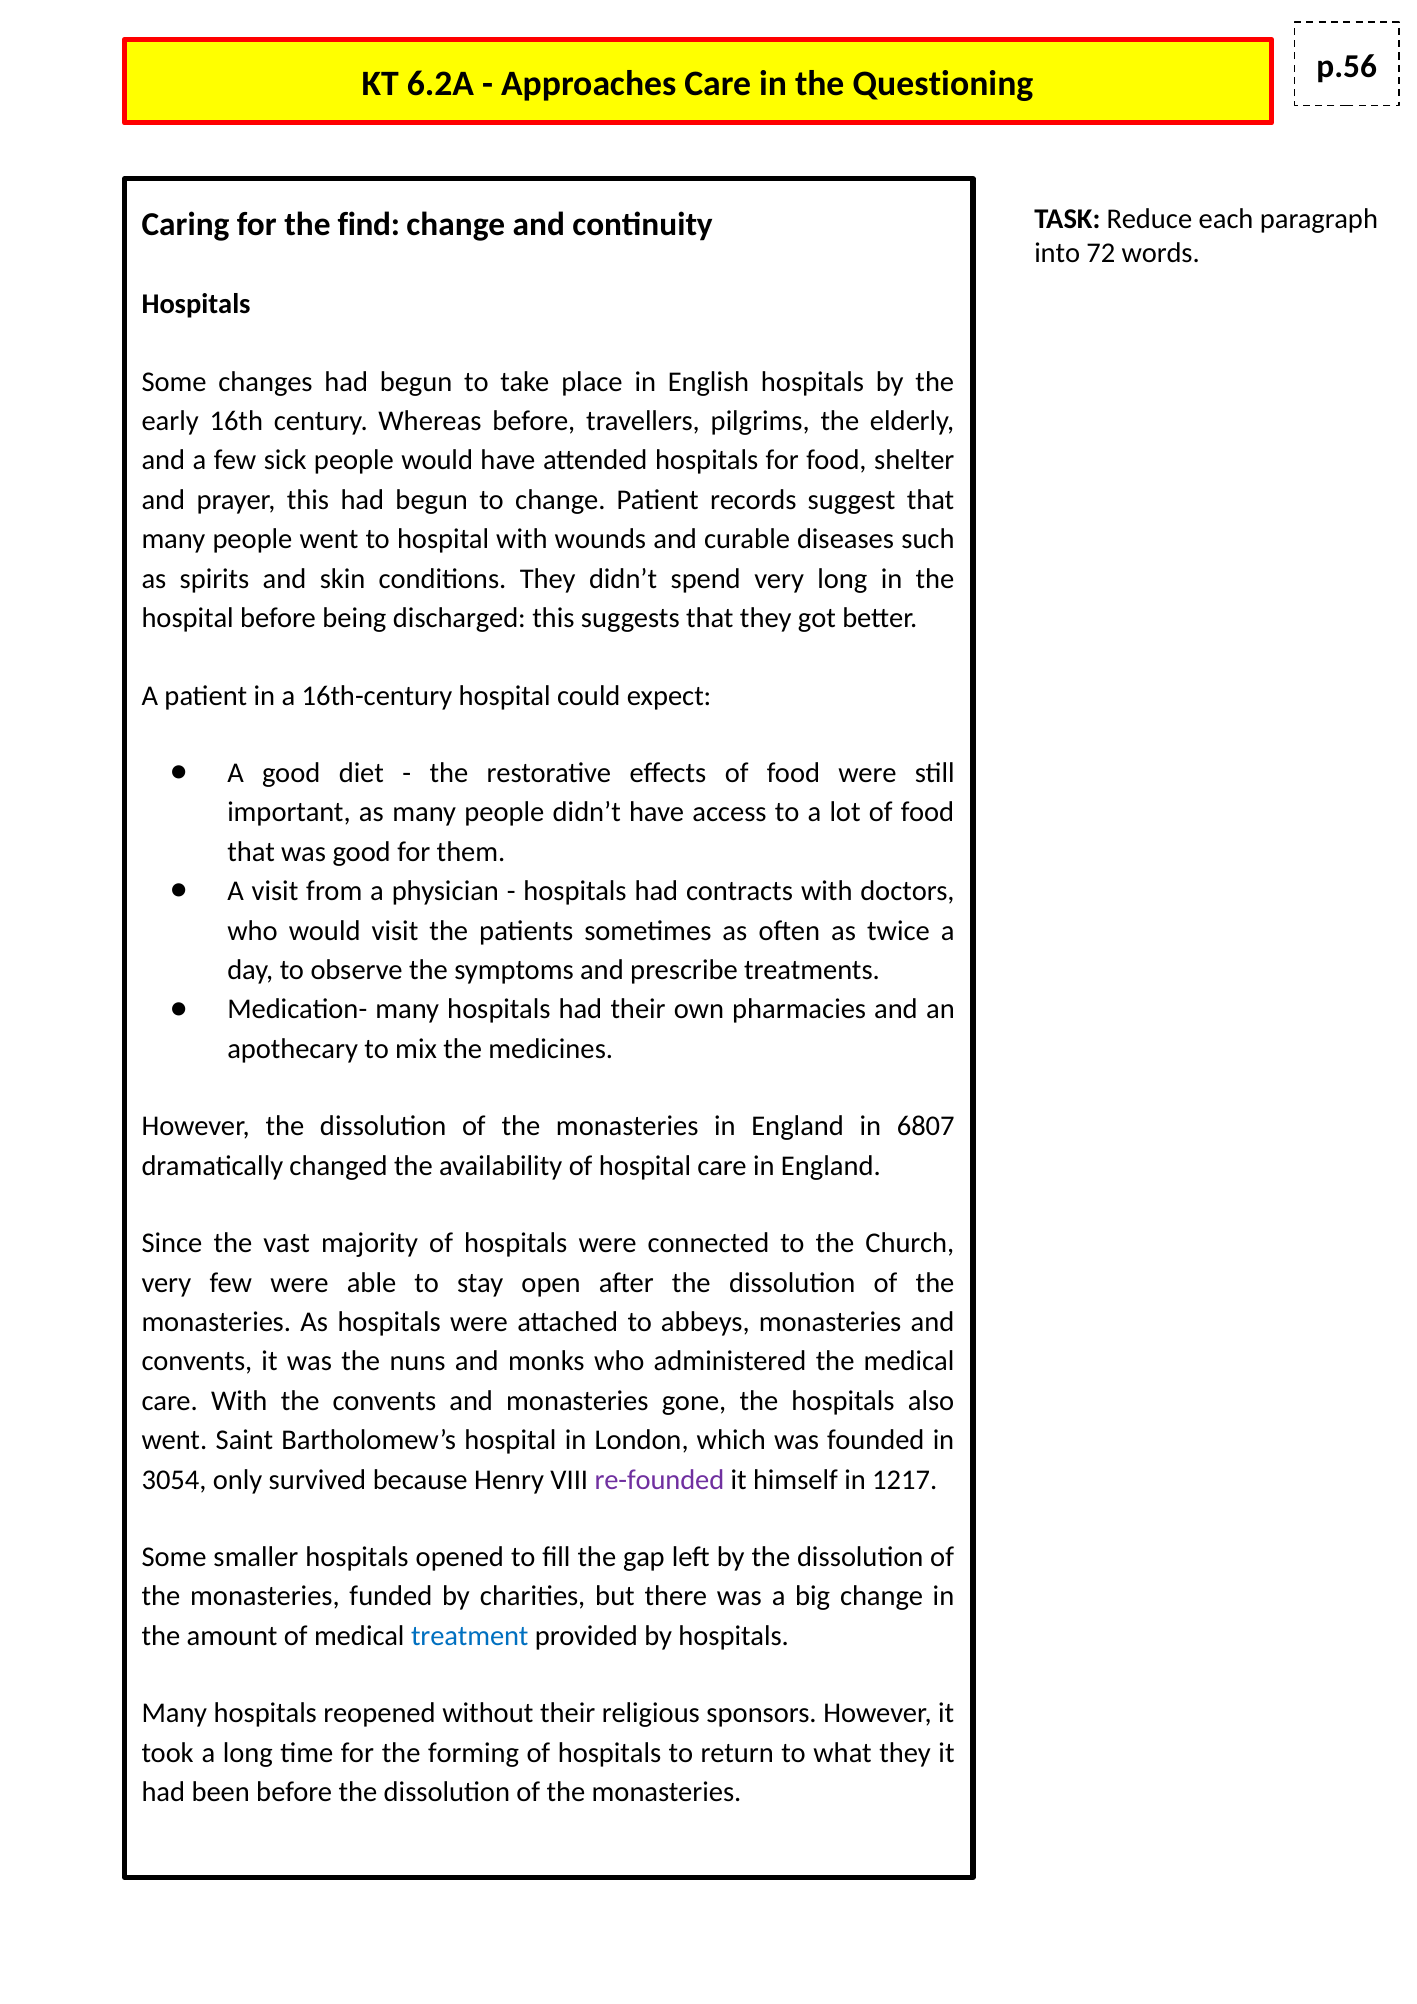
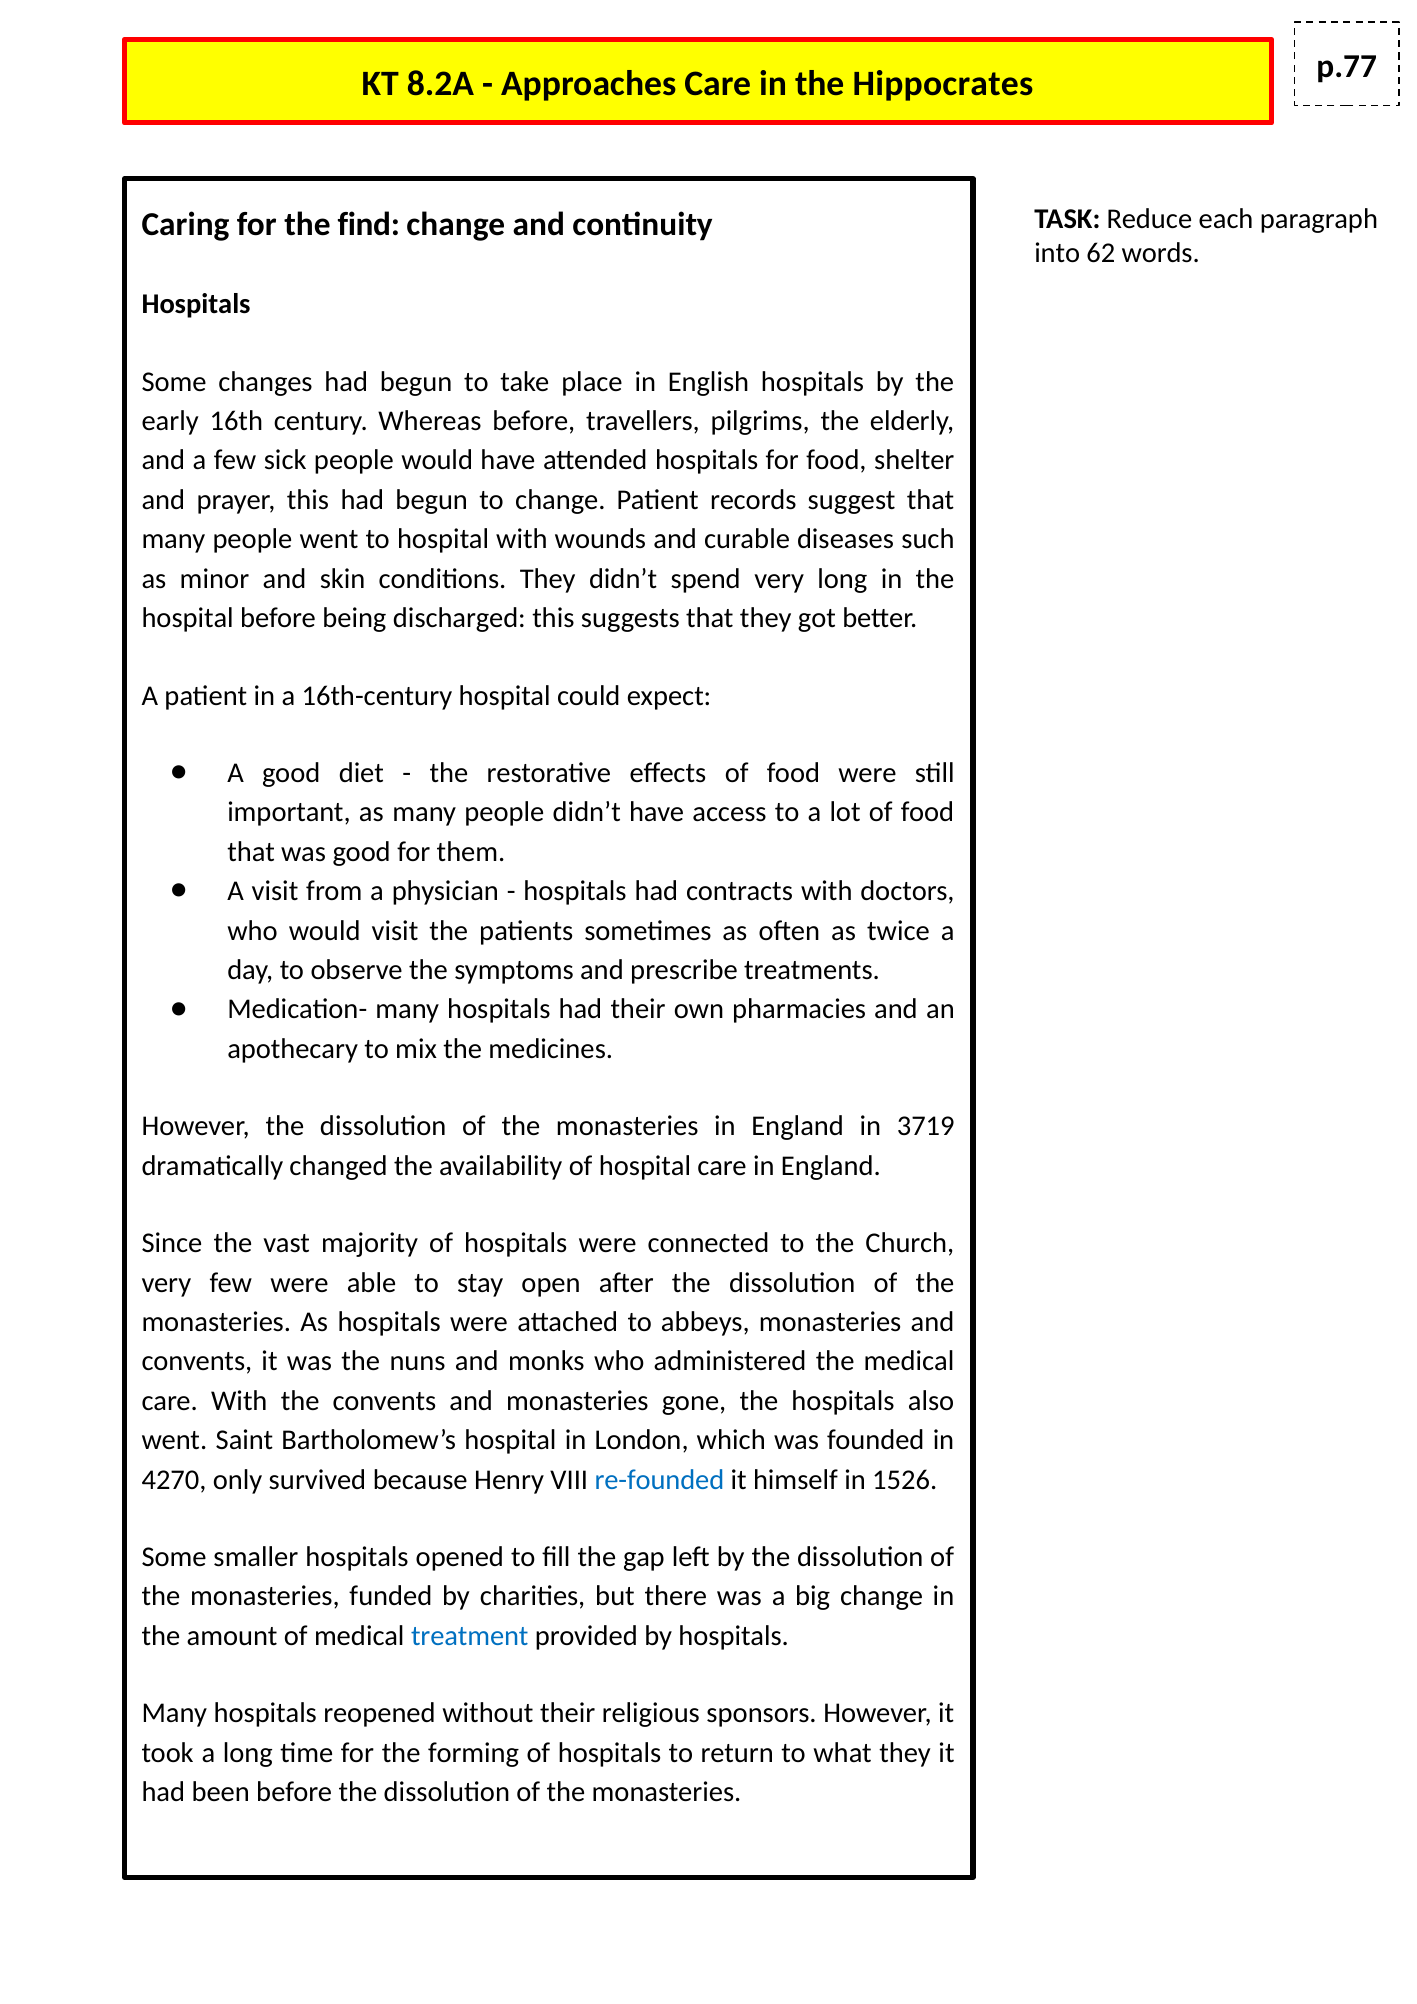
p.56: p.56 -> p.77
6.2A: 6.2A -> 8.2A
Questioning: Questioning -> Hippocrates
72: 72 -> 62
spirits: spirits -> minor
6807: 6807 -> 3719
3054: 3054 -> 4270
re-founded colour: purple -> blue
1217: 1217 -> 1526
